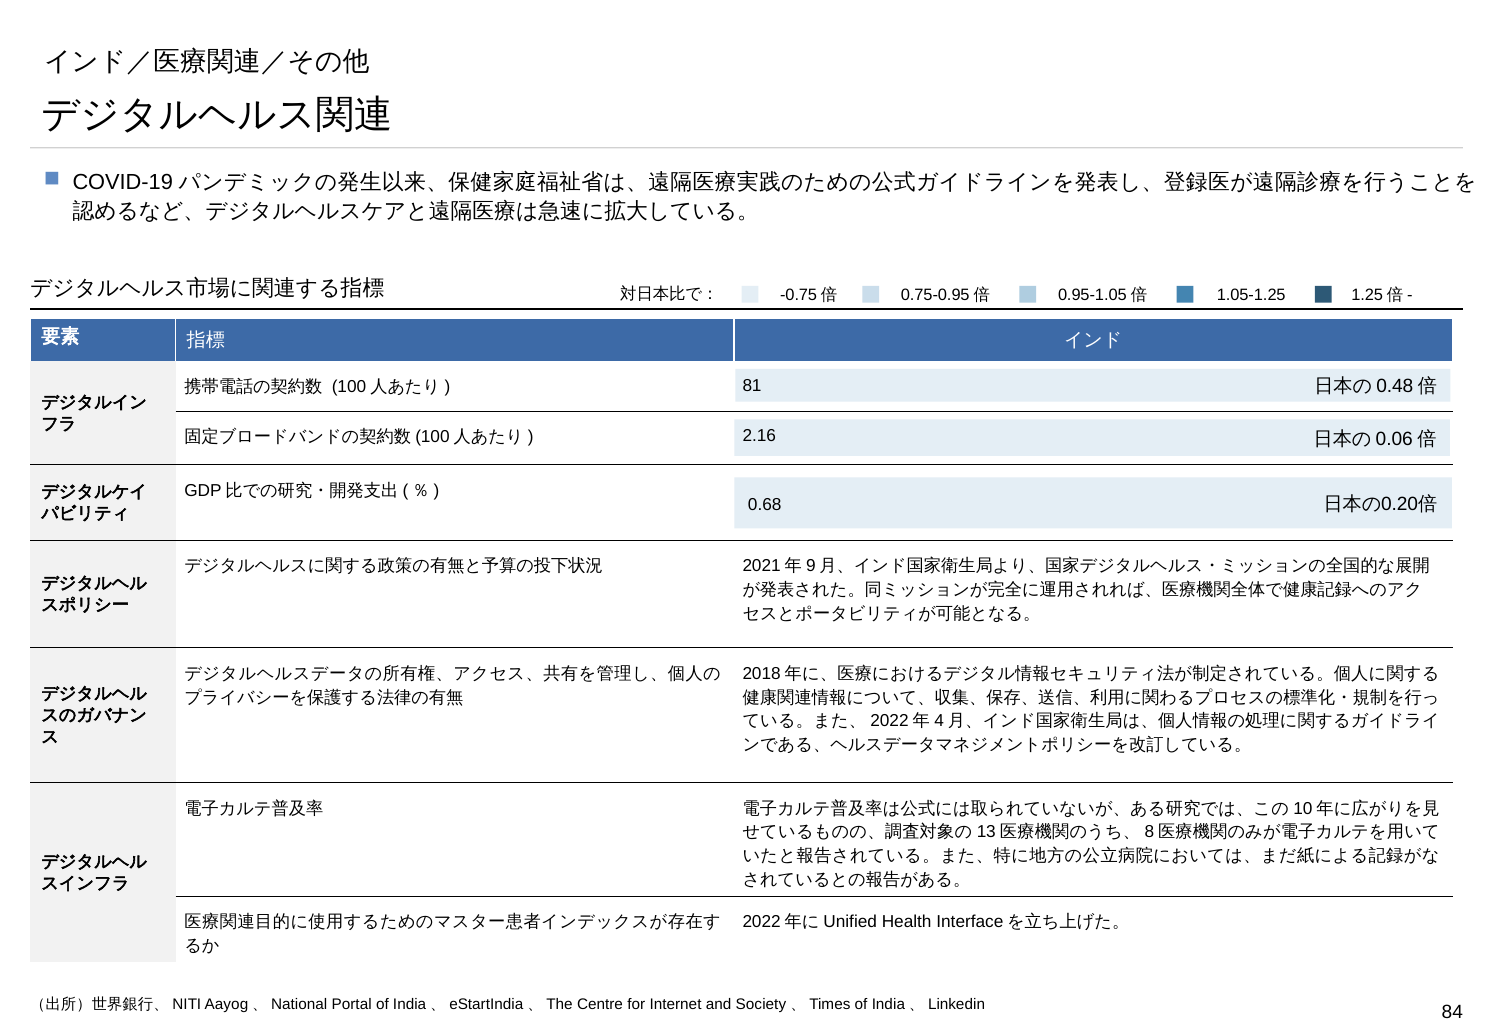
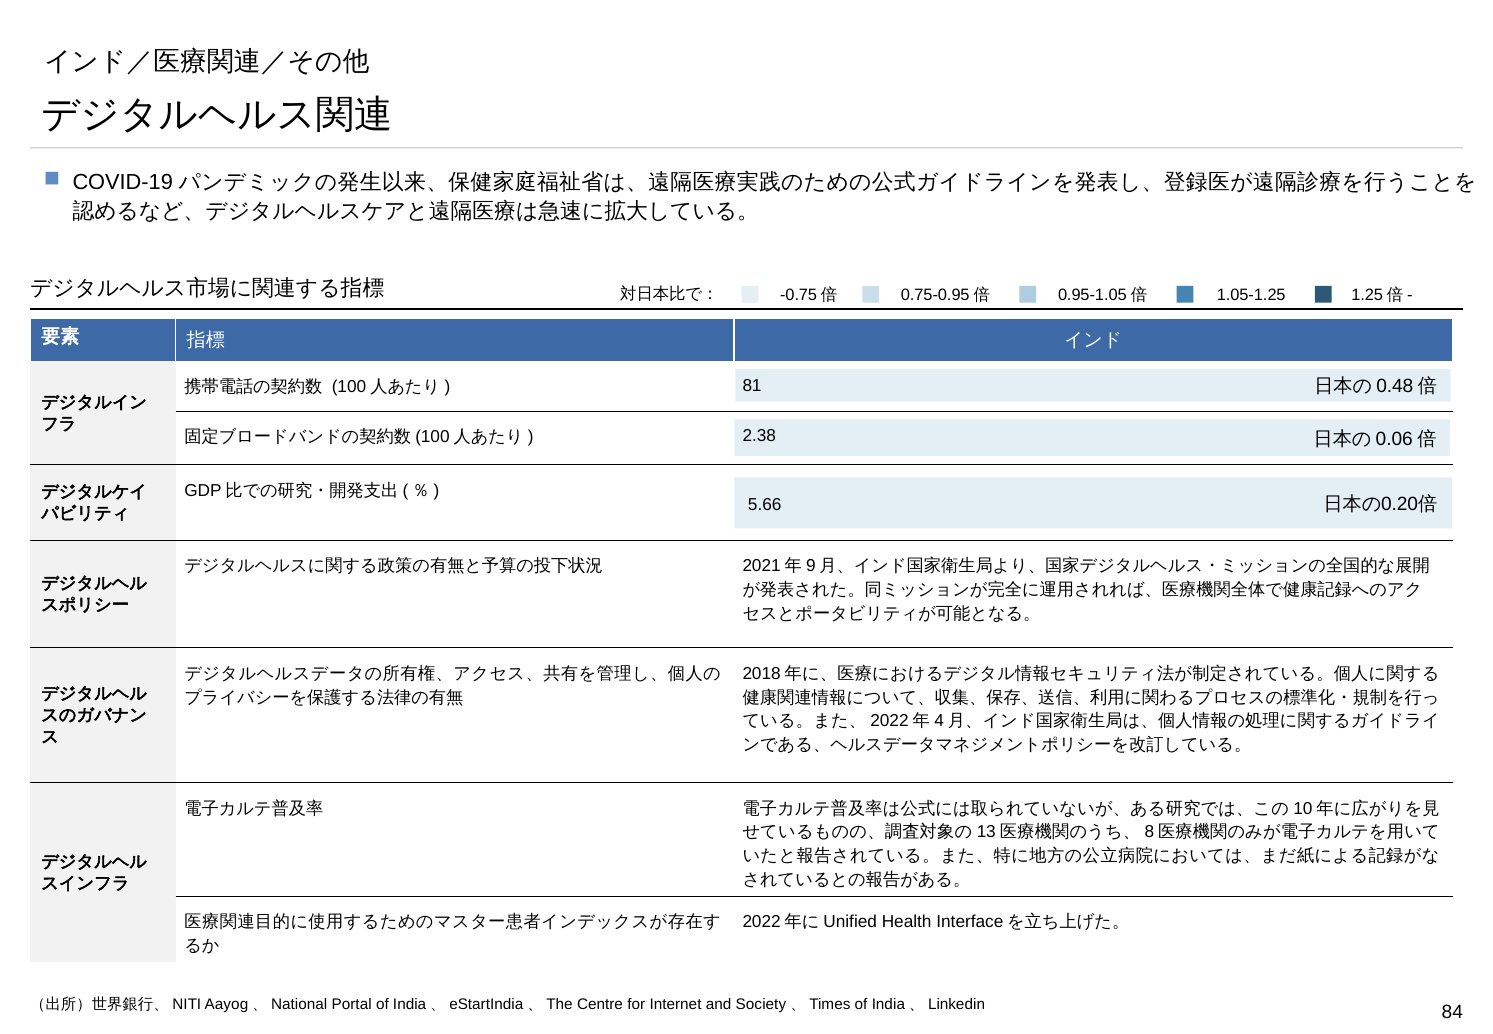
2.16: 2.16 -> 2.38
0.68: 0.68 -> 5.66
